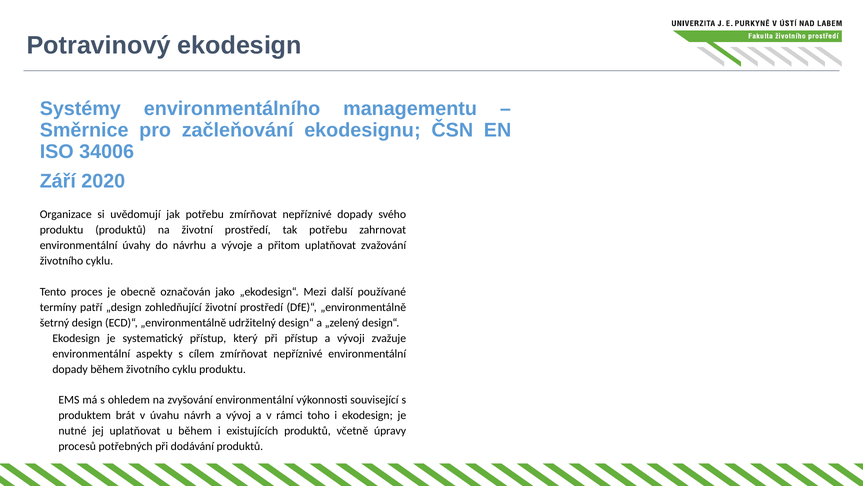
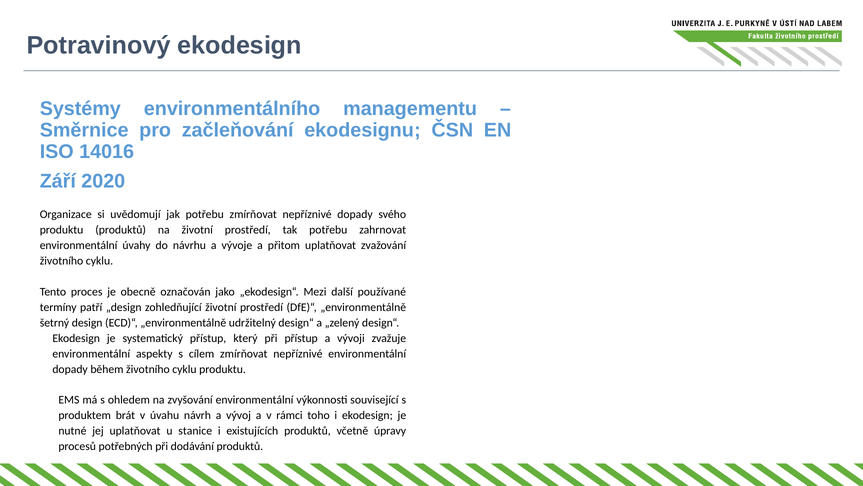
34006: 34006 -> 14016
u během: během -> stanice
